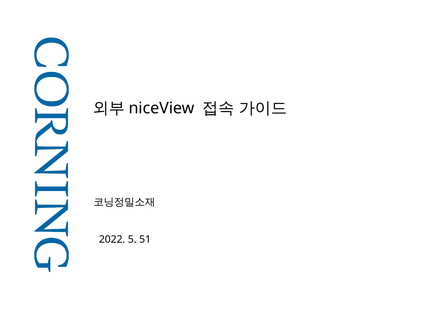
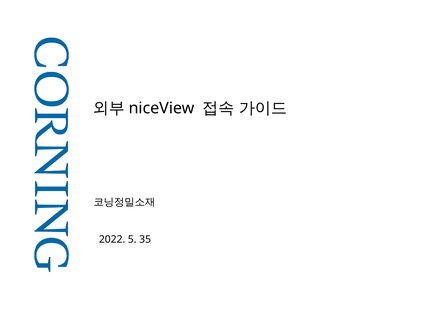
51: 51 -> 35
